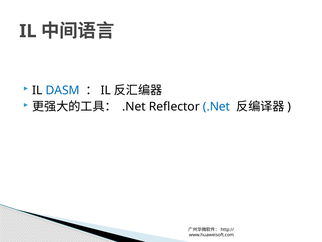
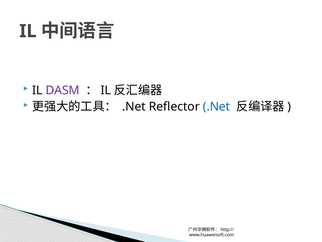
DASM colour: blue -> purple
